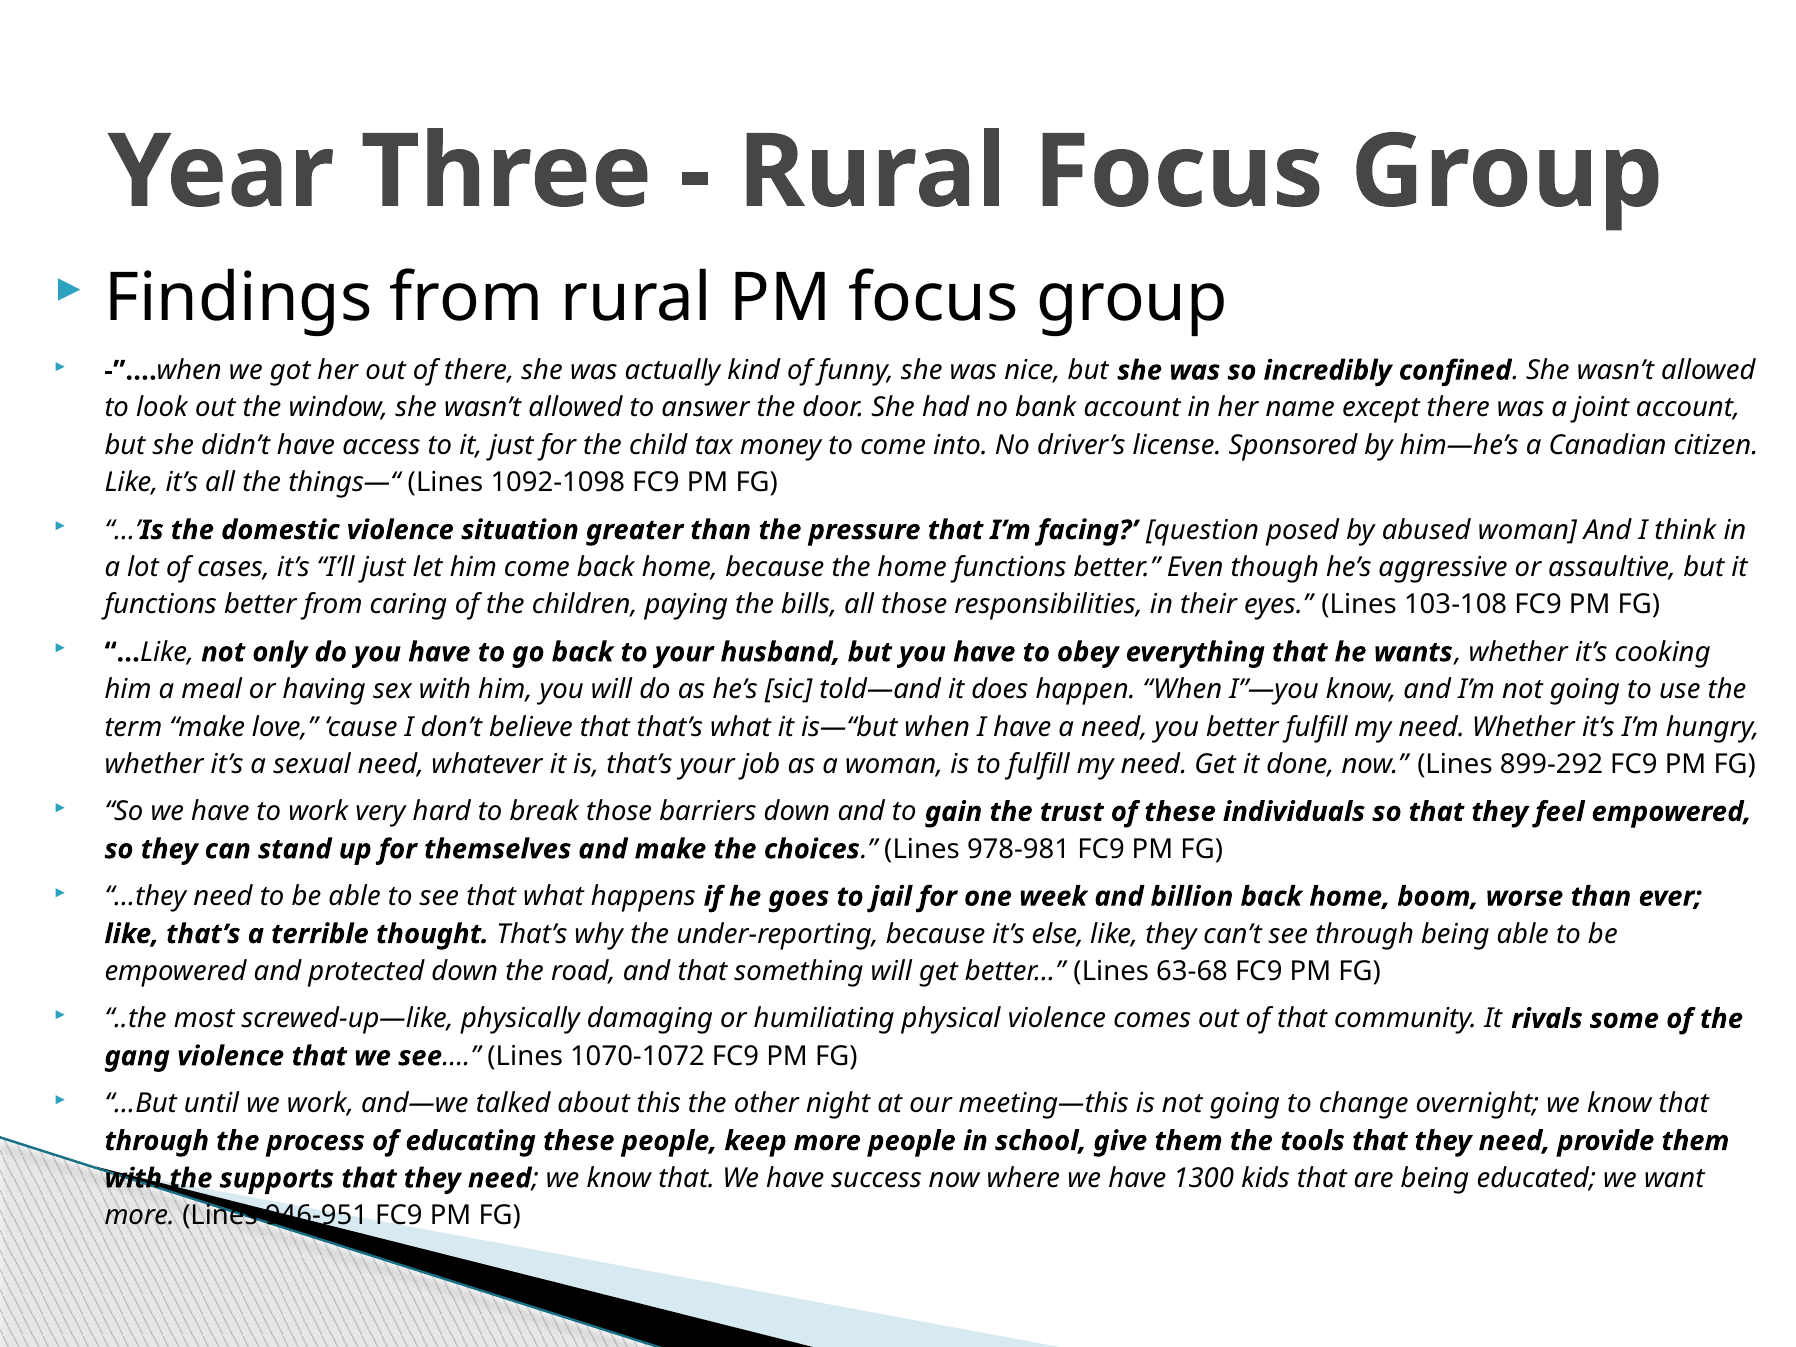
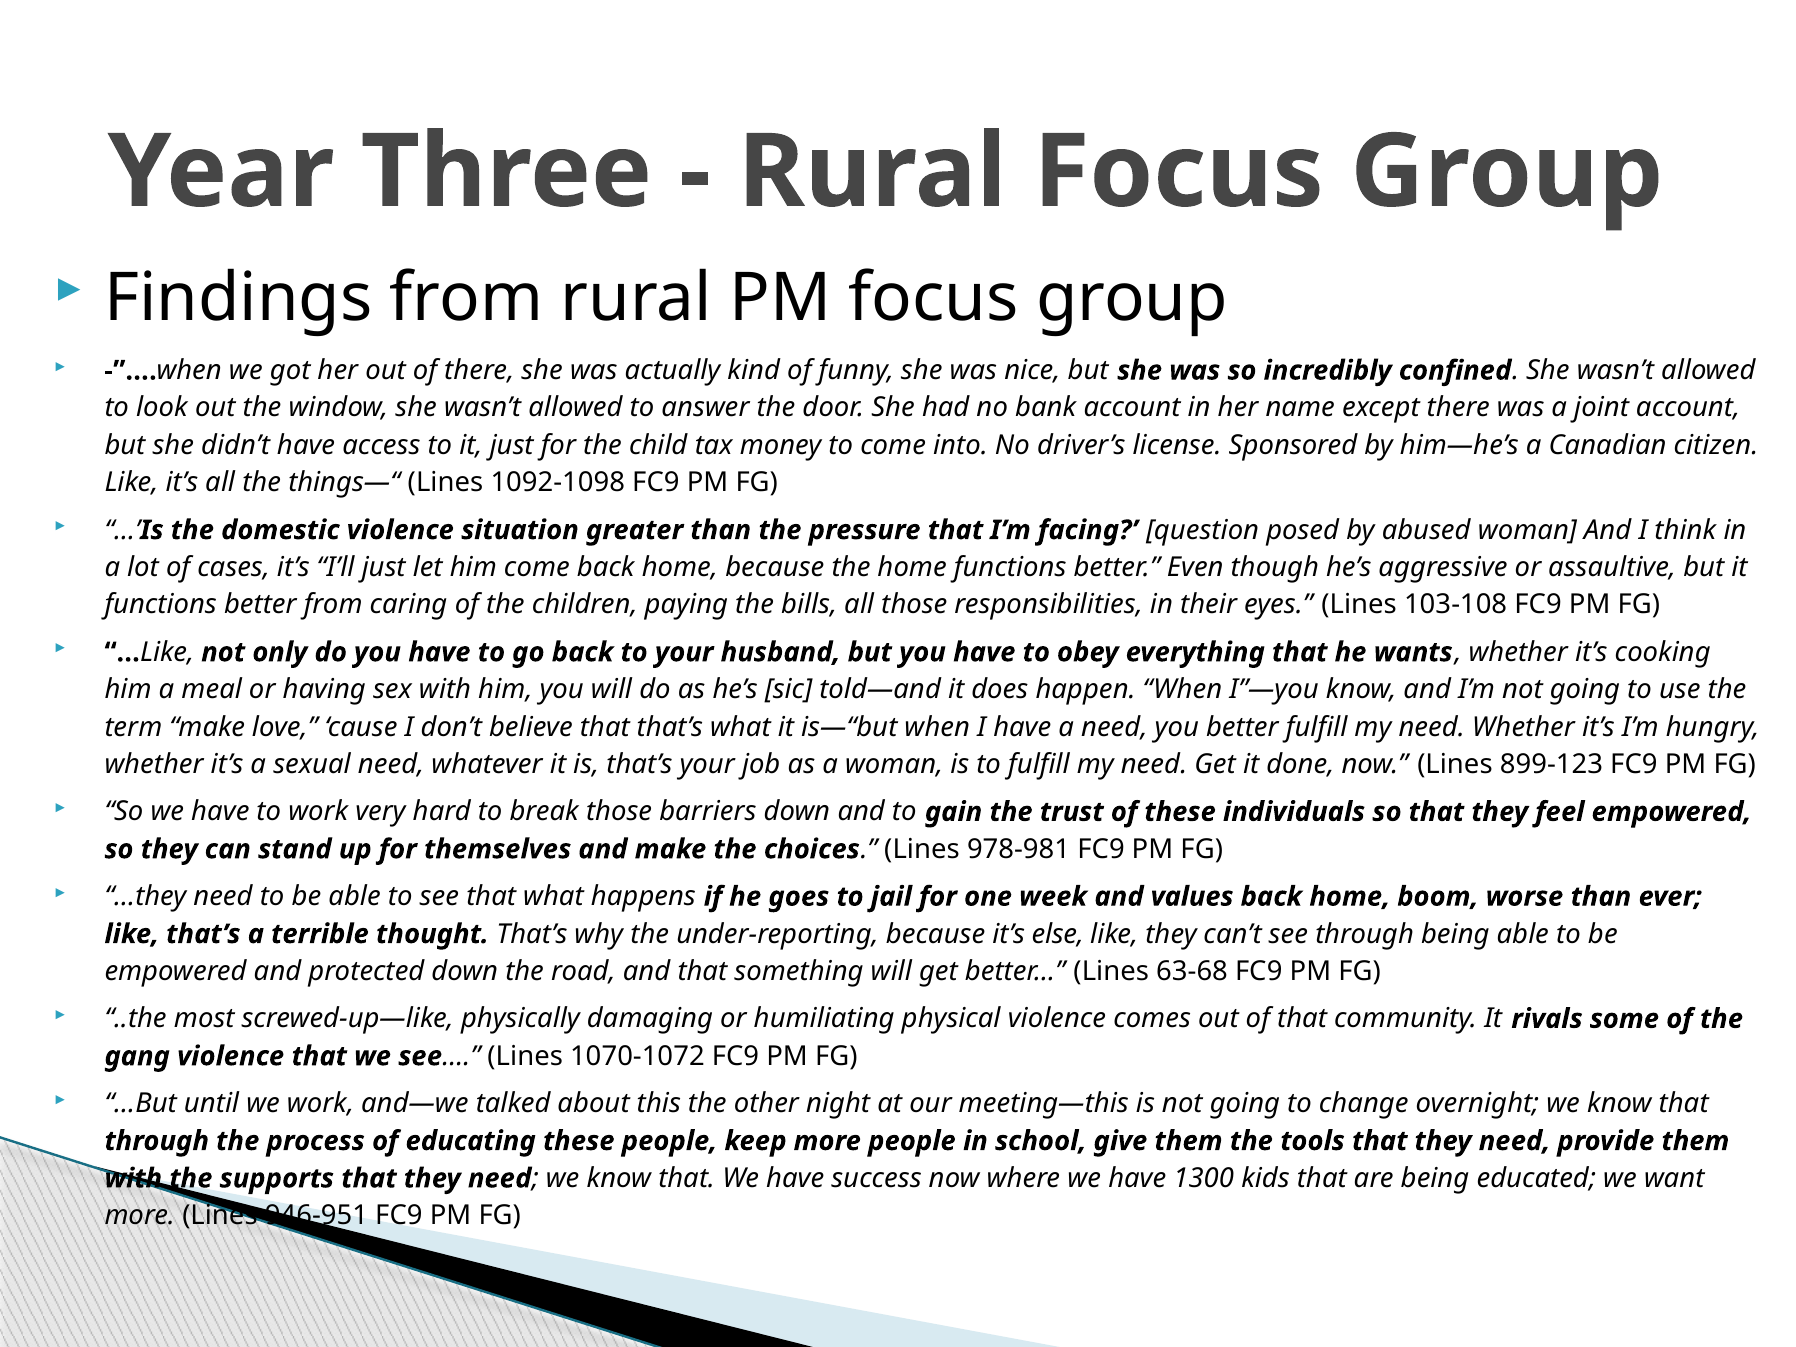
899-292: 899-292 -> 899-123
billion: billion -> values
